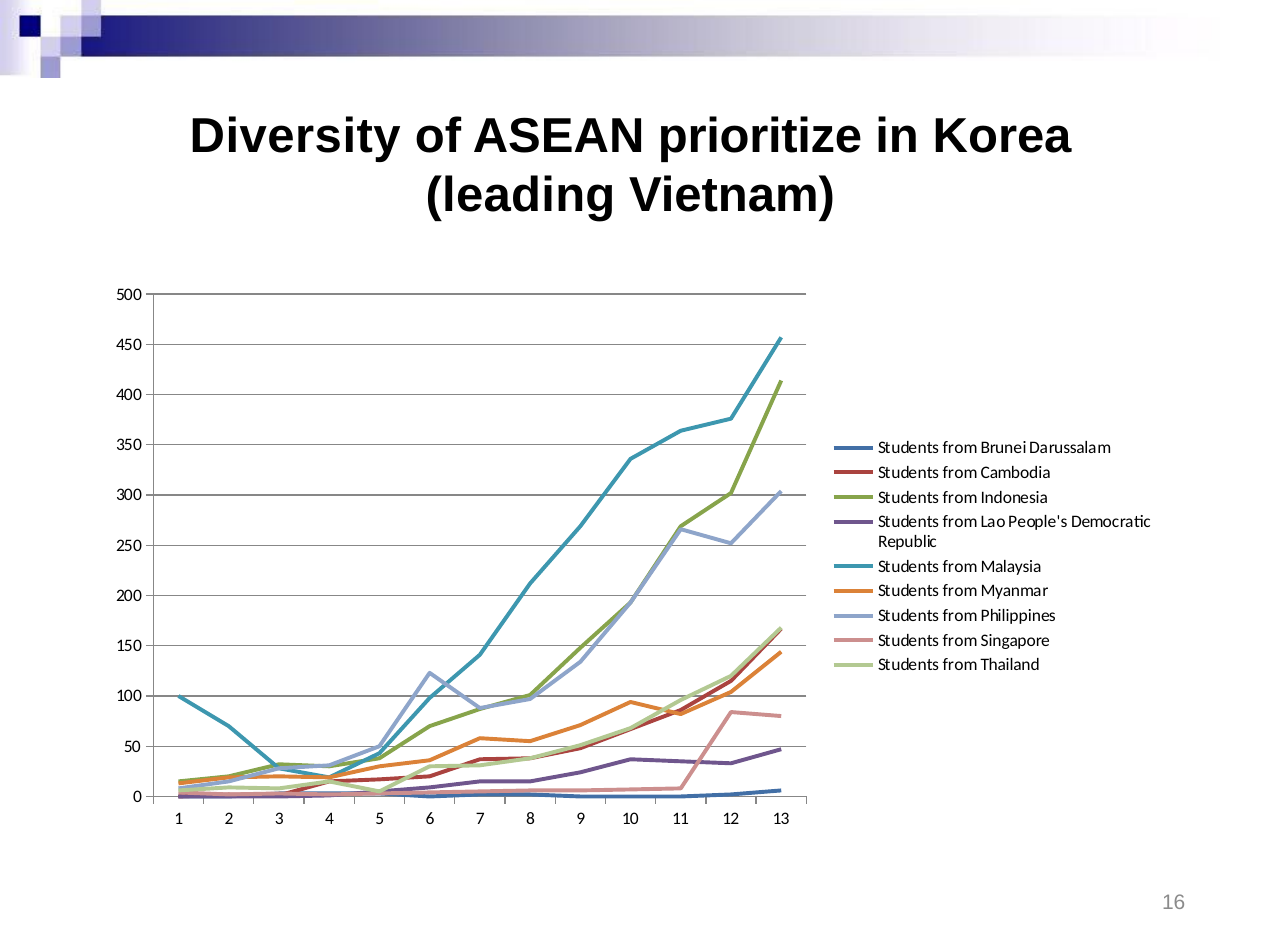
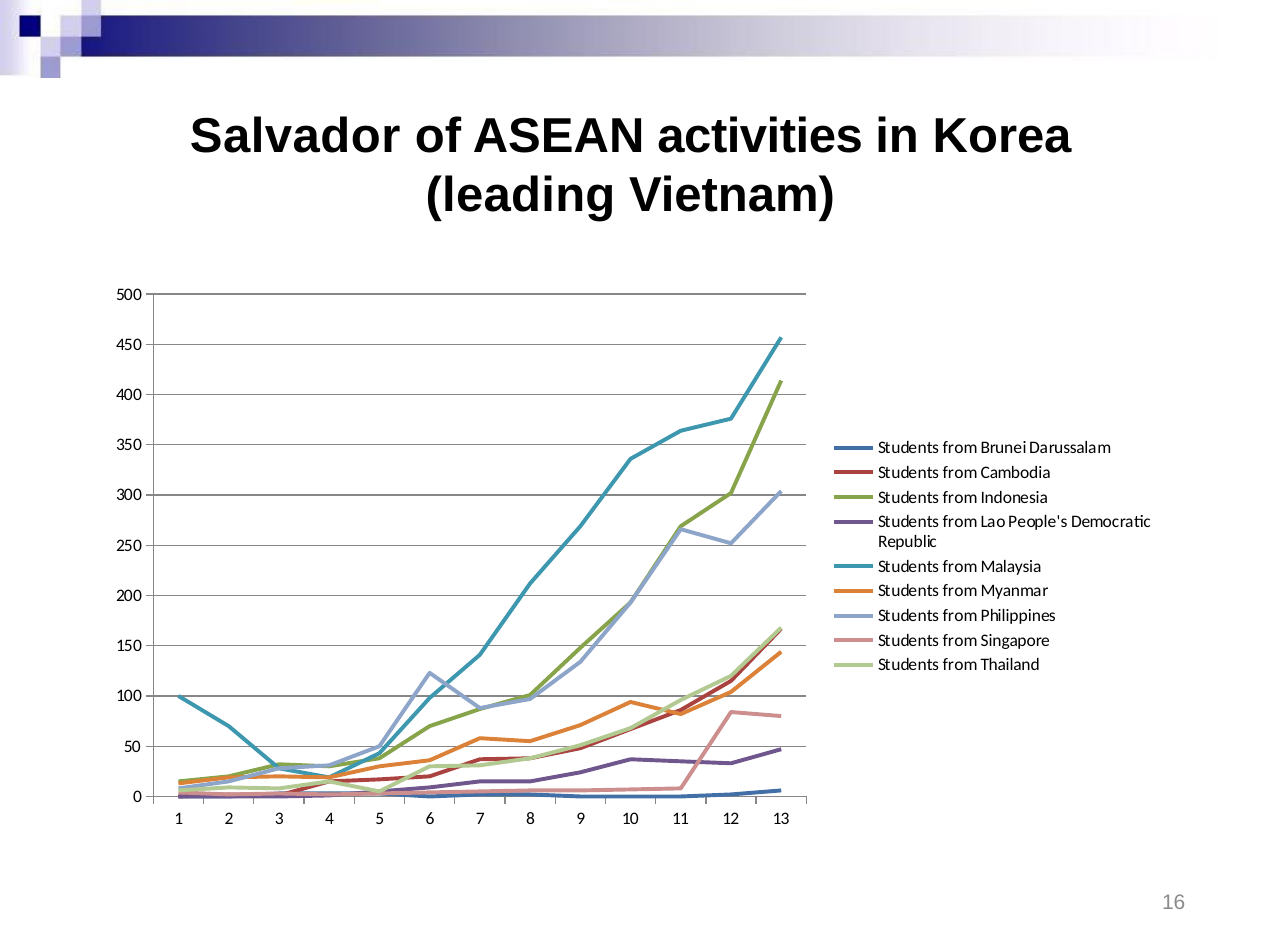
Diversity: Diversity -> Salvador
prioritize: prioritize -> activities
